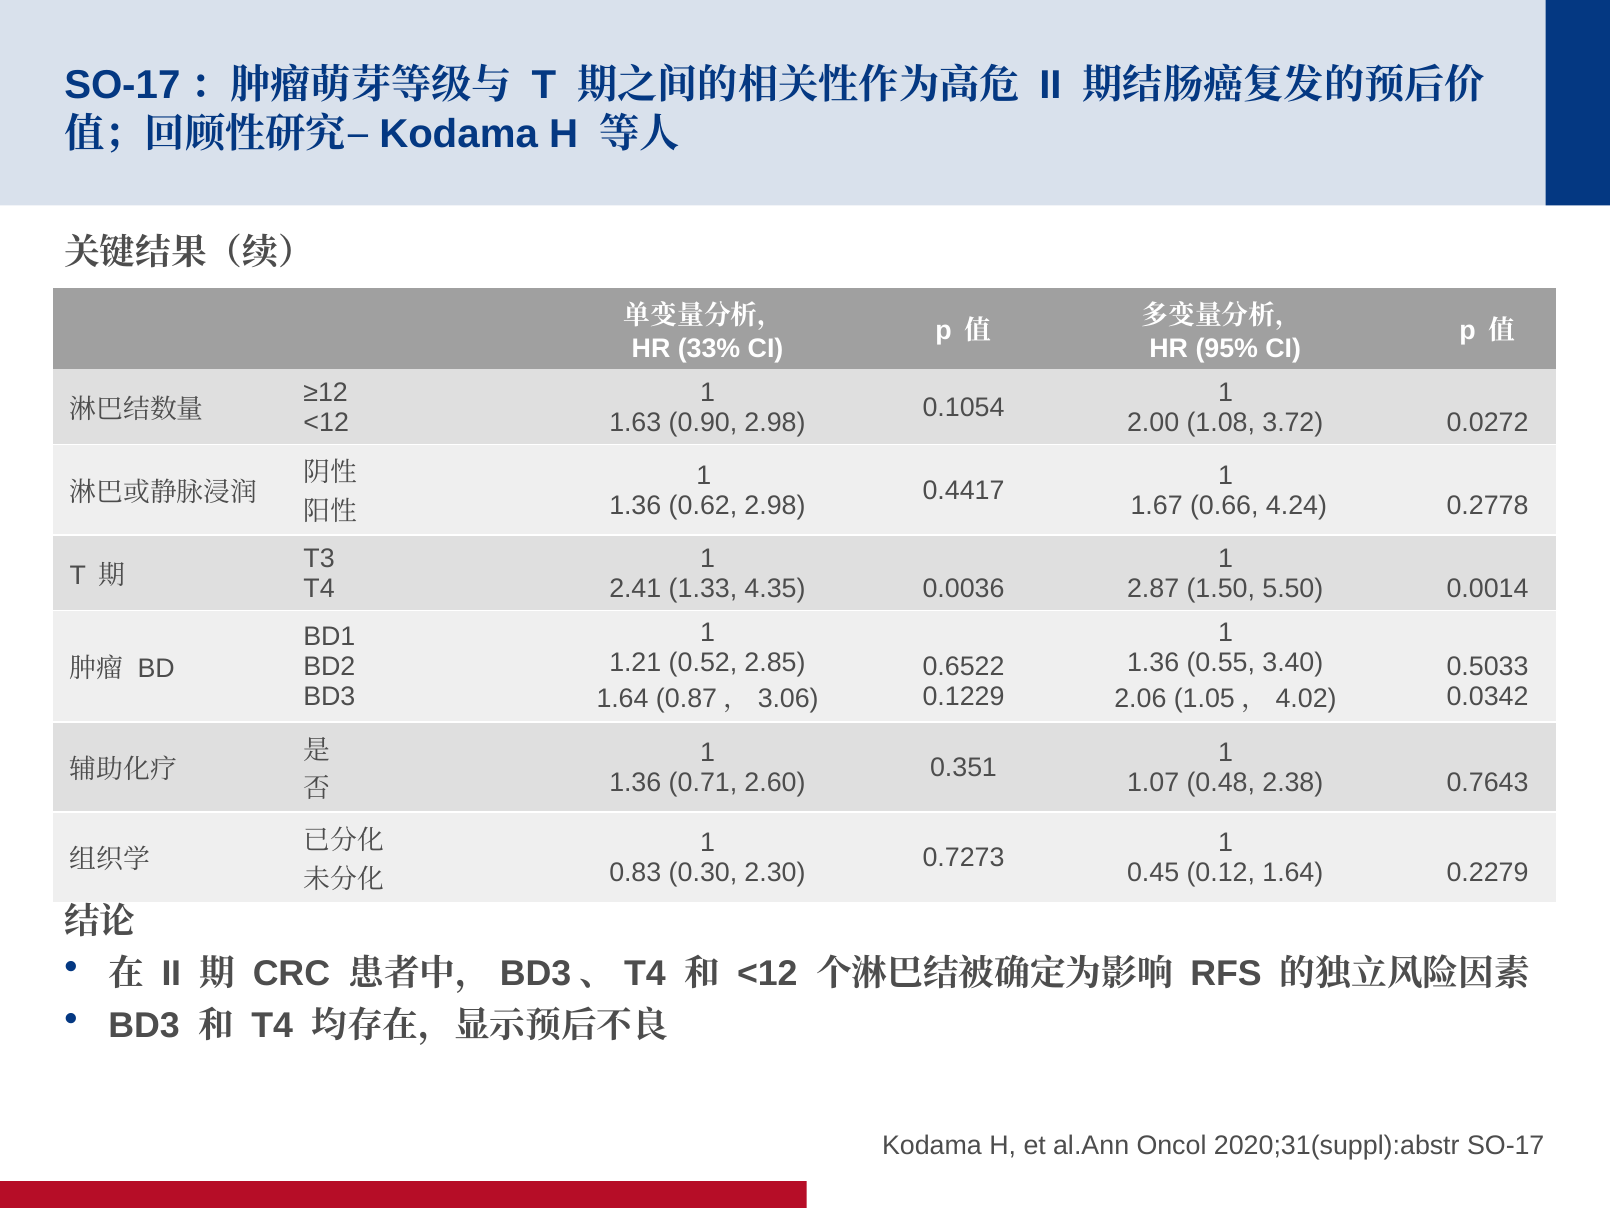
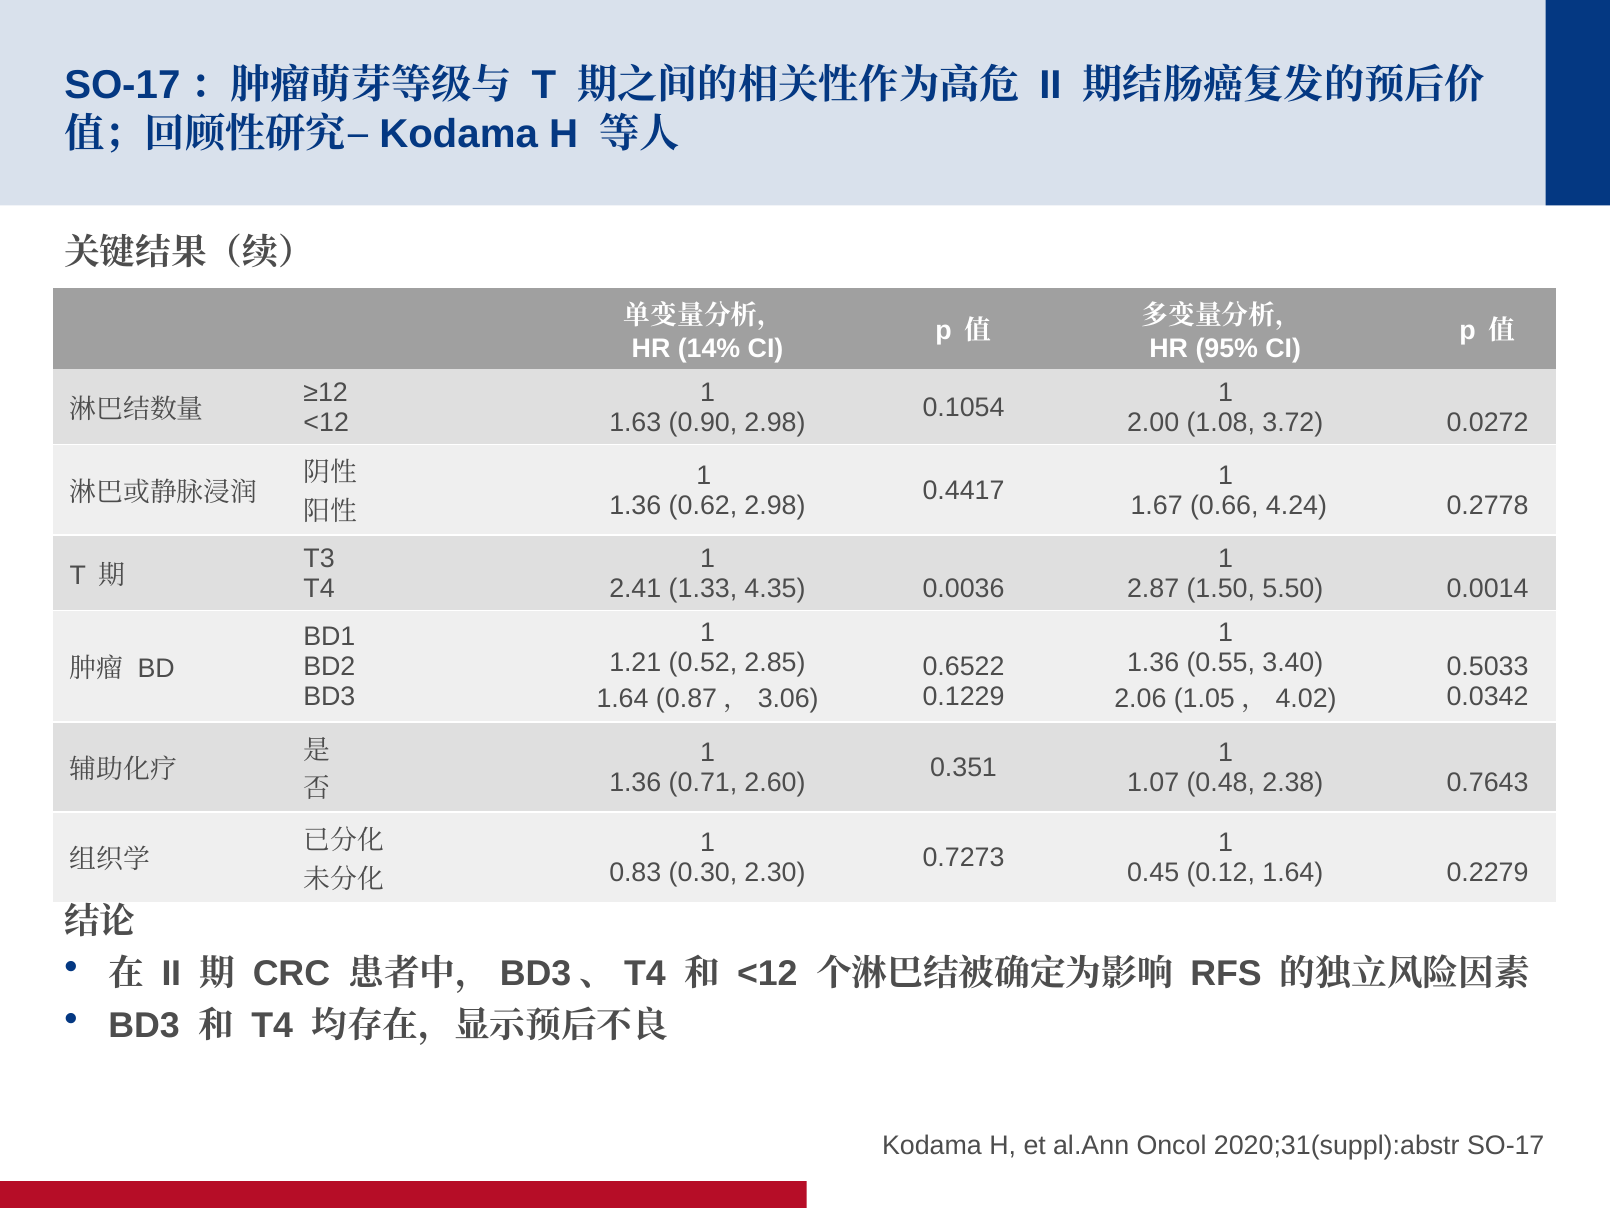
33%: 33% -> 14%
